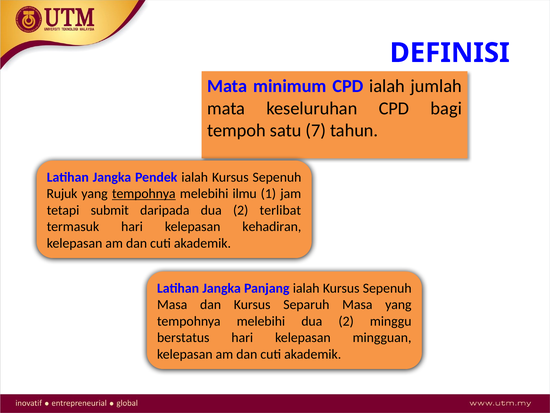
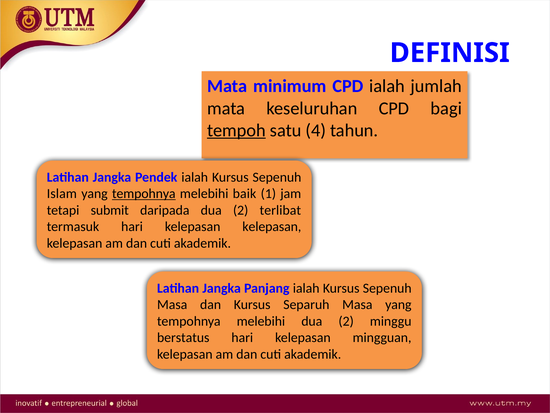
tempoh underline: none -> present
7: 7 -> 4
Rujuk: Rujuk -> Islam
ilmu: ilmu -> baik
hari kelepasan kehadiran: kehadiran -> kelepasan
